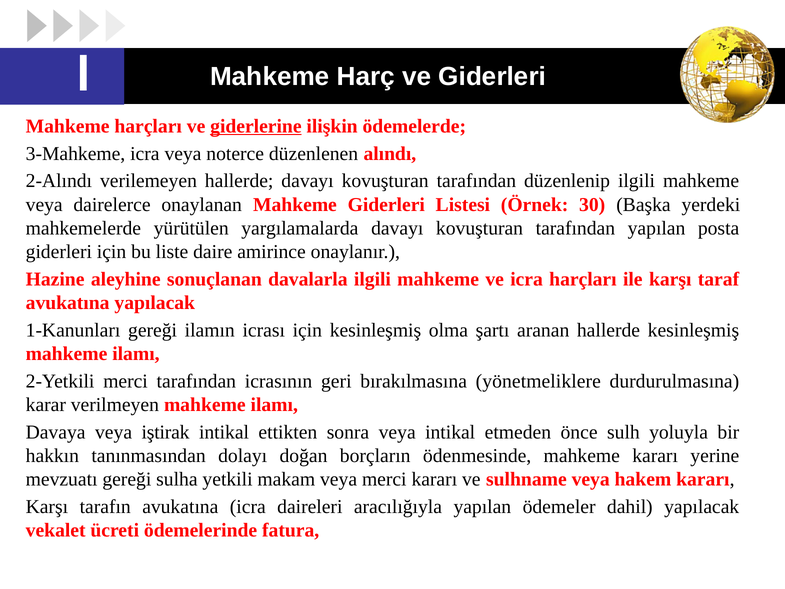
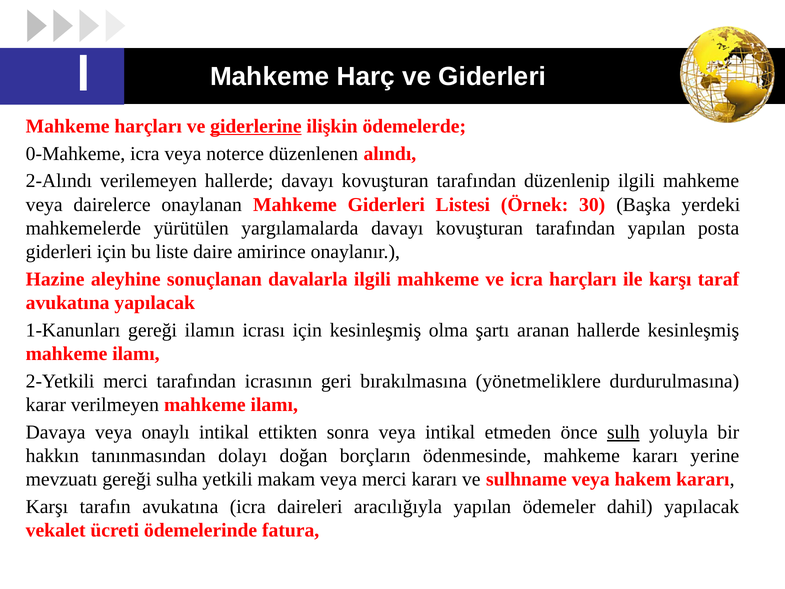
3-Mahkeme: 3-Mahkeme -> 0-Mahkeme
iştirak: iştirak -> onaylı
sulh underline: none -> present
